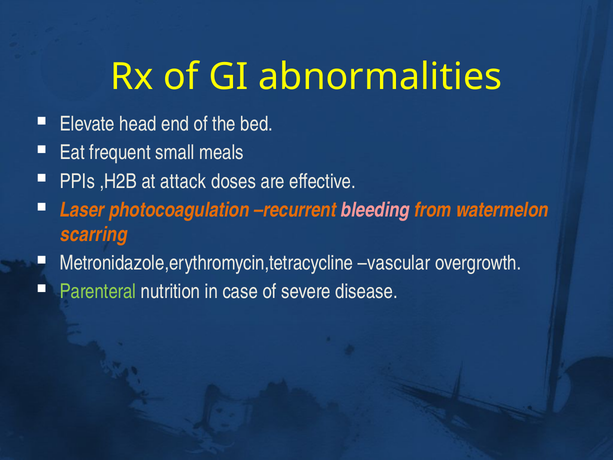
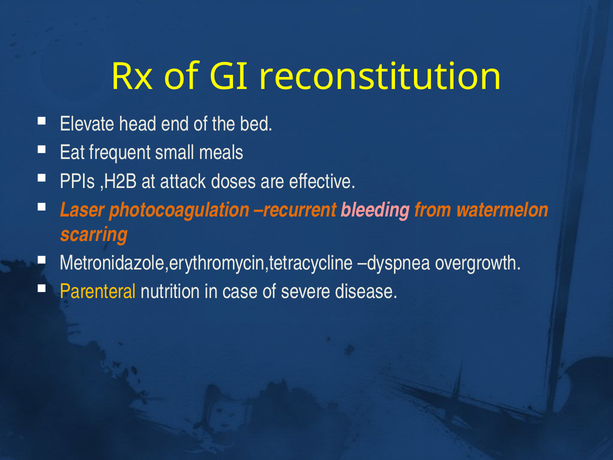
abnormalities: abnormalities -> reconstitution
vascular: vascular -> dyspnea
Parenteral colour: light green -> yellow
